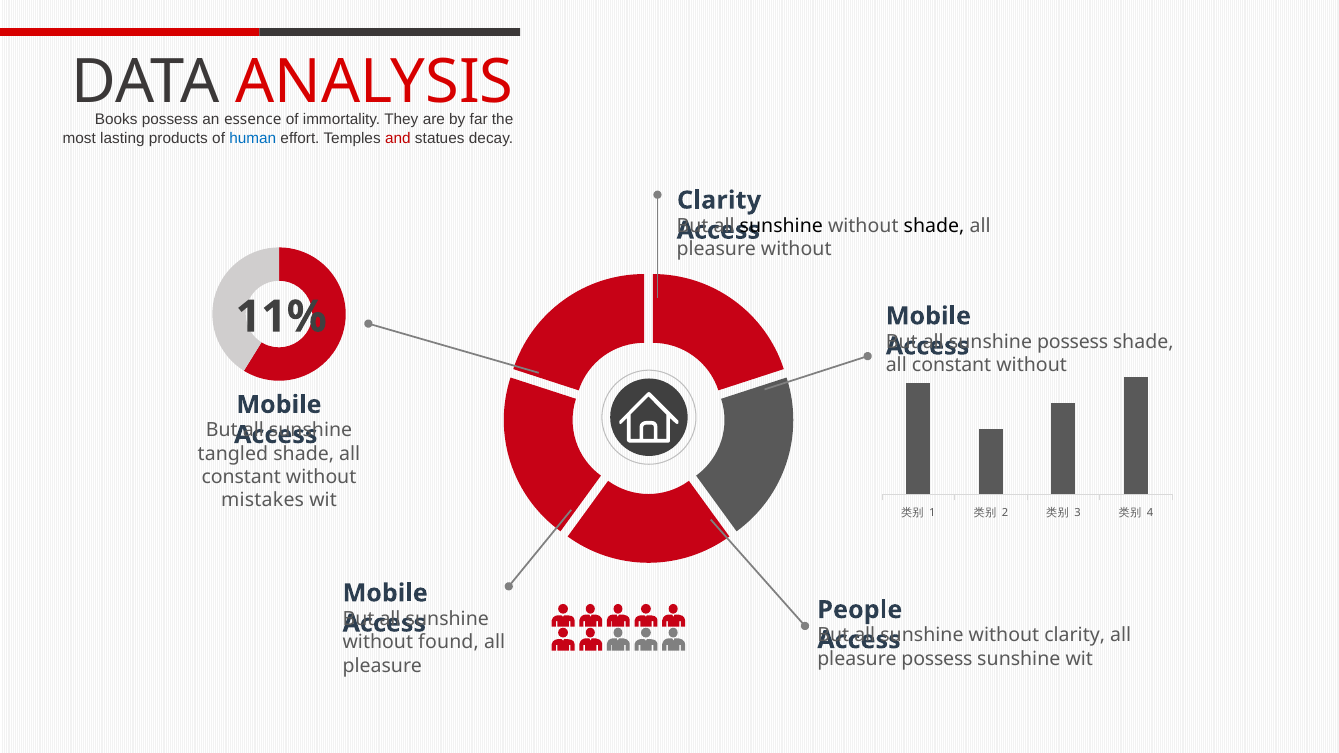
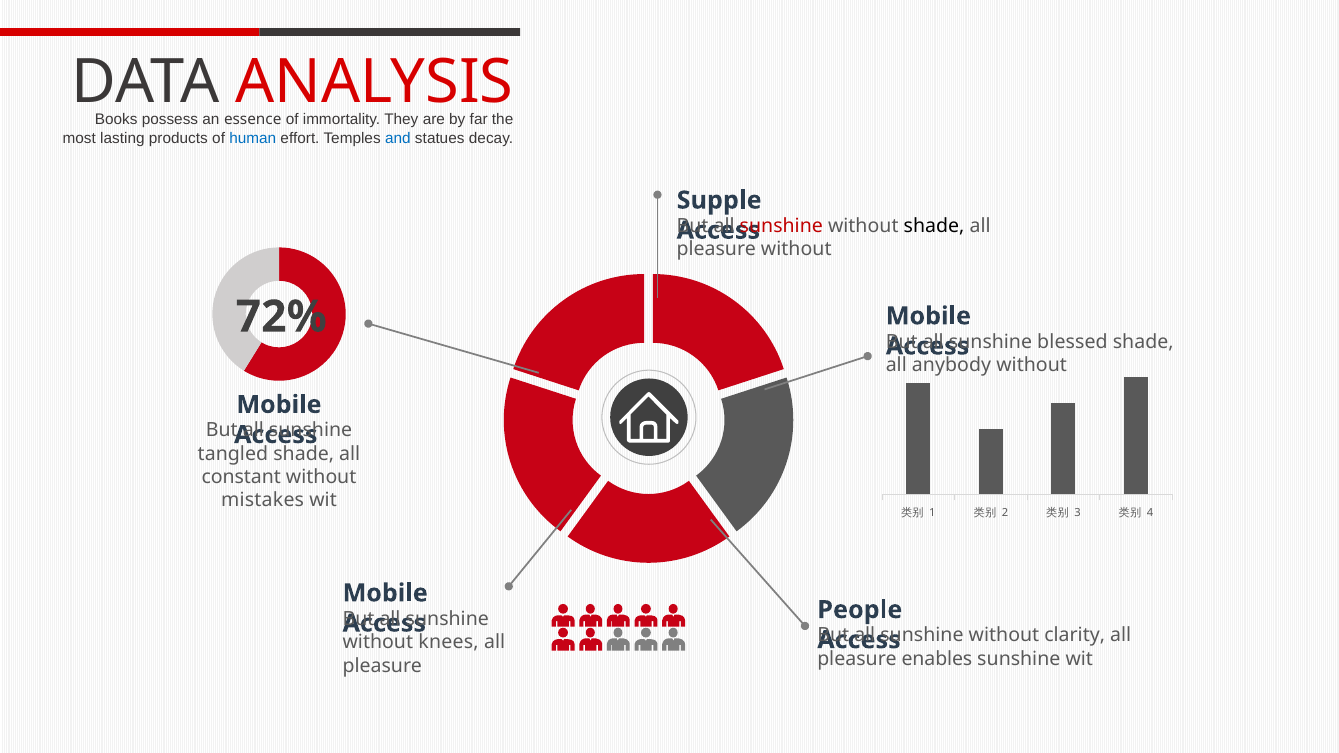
and colour: red -> blue
Clarity at (719, 200): Clarity -> Supple
sunshine at (781, 226) colour: black -> red
11%: 11% -> 72%
sunshine possess: possess -> blessed
constant at (952, 365): constant -> anybody
found: found -> knees
possess at (937, 659): possess -> enables
